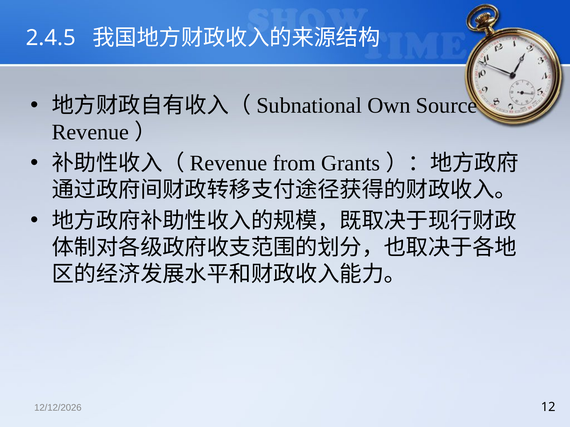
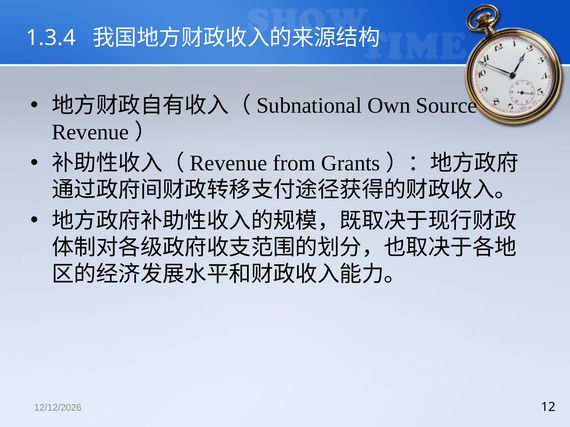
2.4.5: 2.4.5 -> 1.3.4
